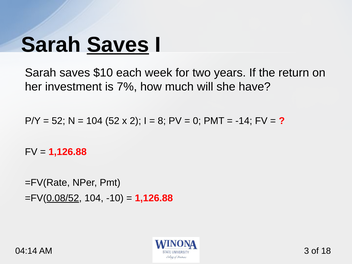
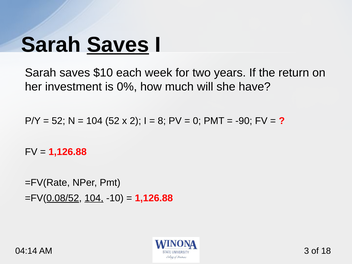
7%: 7% -> 0%
-14: -14 -> -90
104 at (94, 198) underline: none -> present
